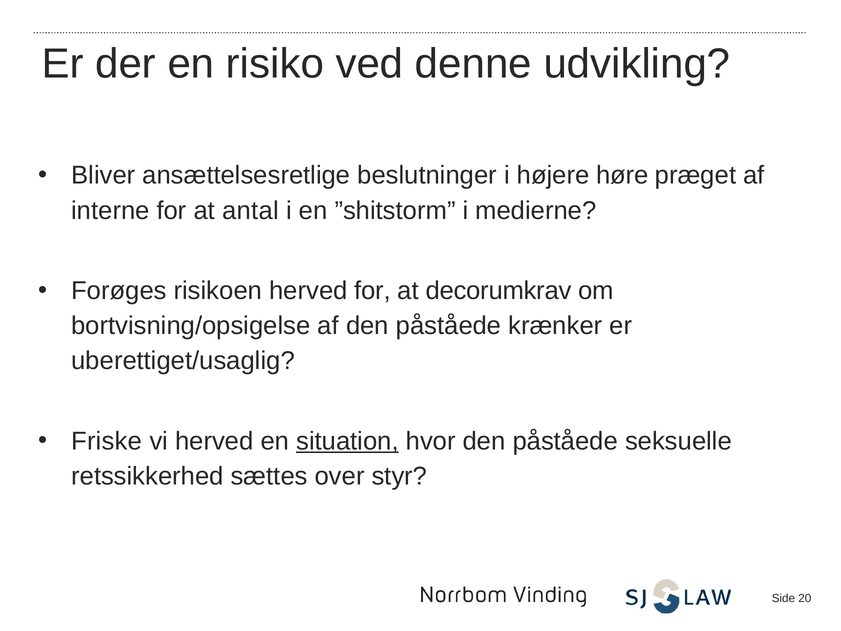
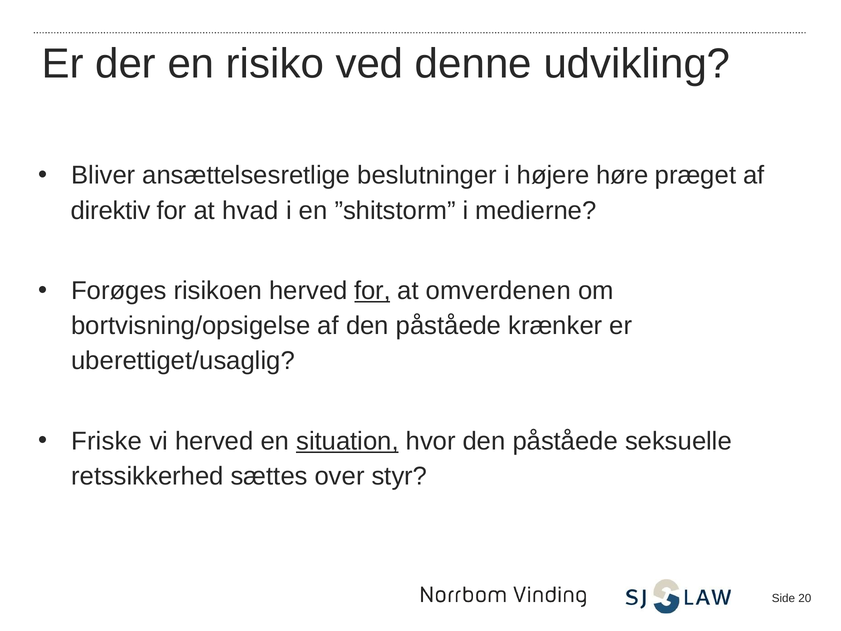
interne: interne -> direktiv
antal: antal -> hvad
for at (373, 291) underline: none -> present
decorumkrav: decorumkrav -> omverdenen
